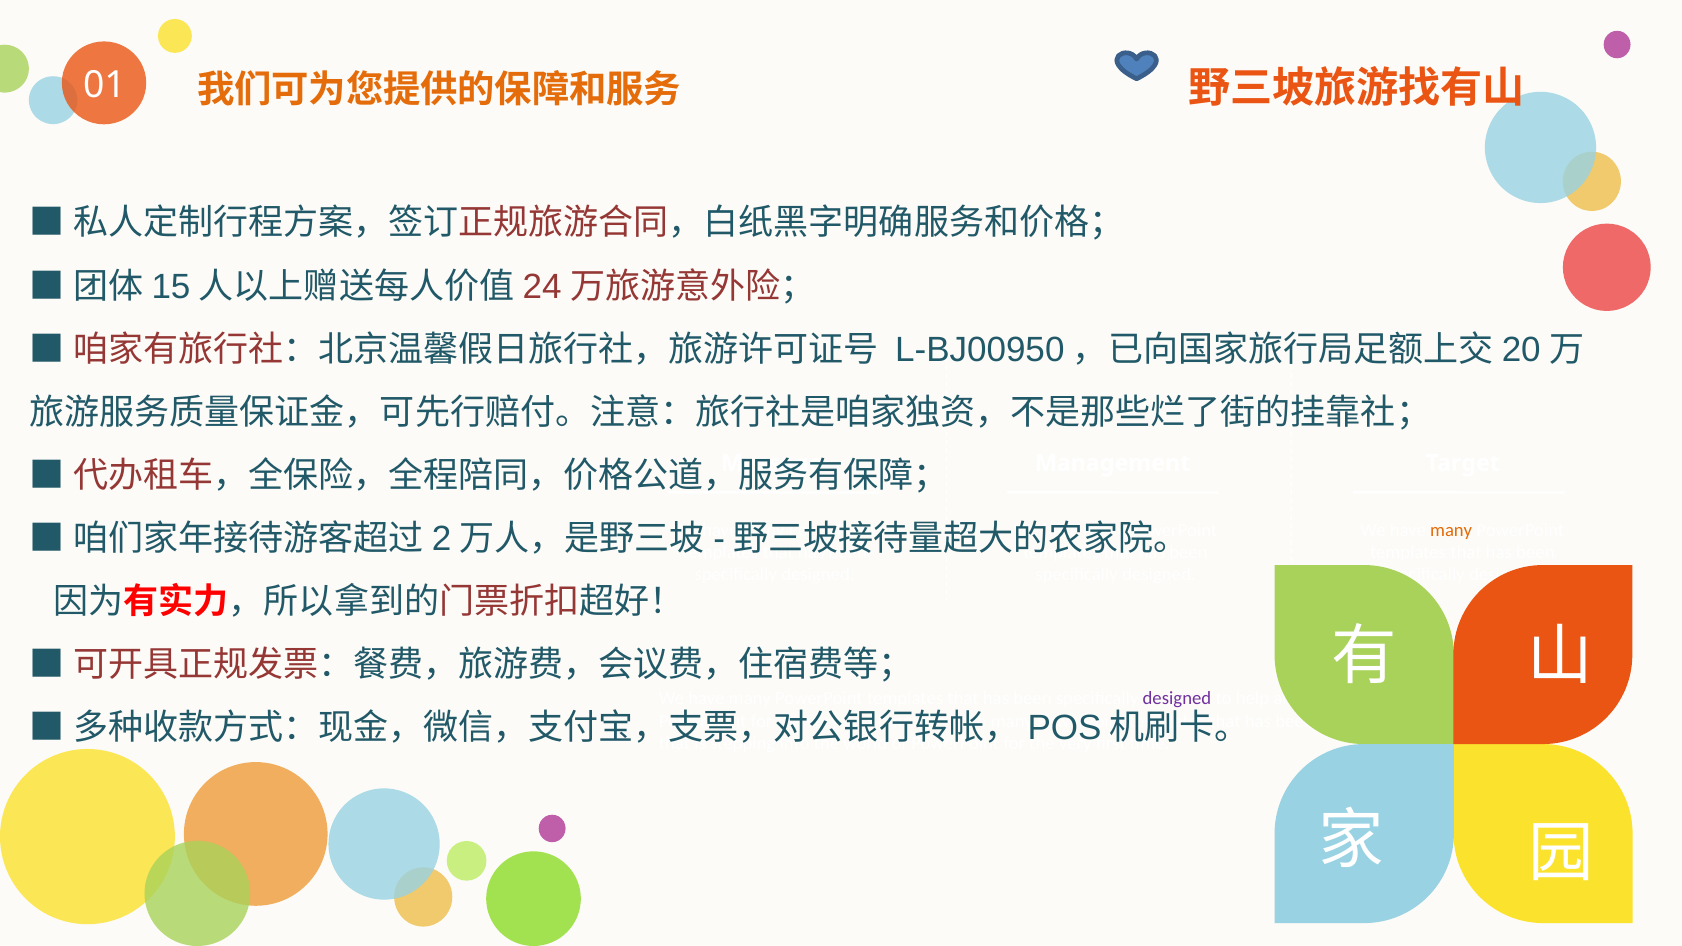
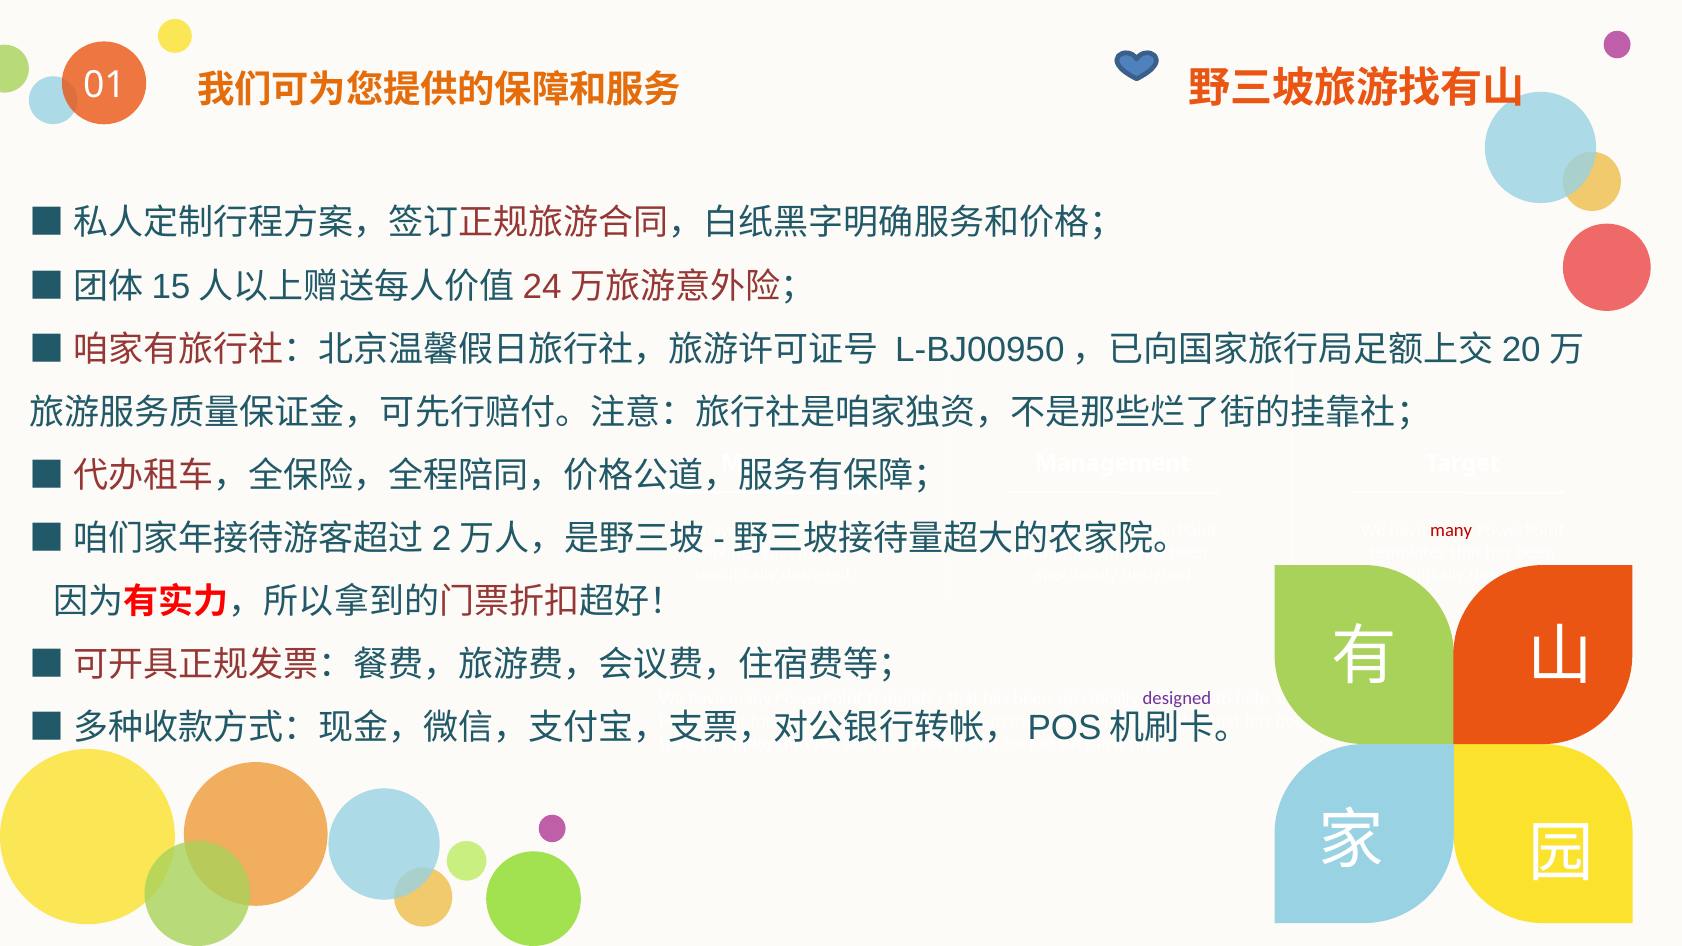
many at (1451, 530) colour: orange -> red
